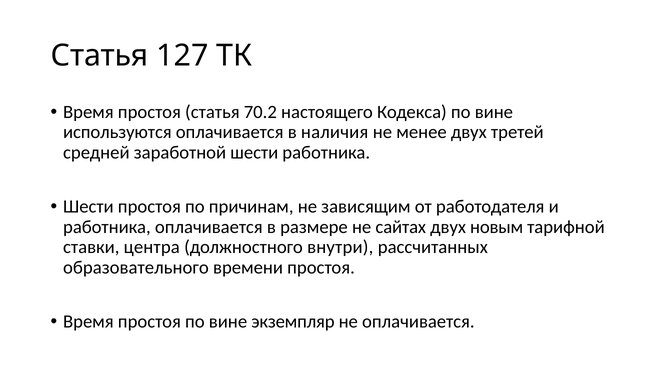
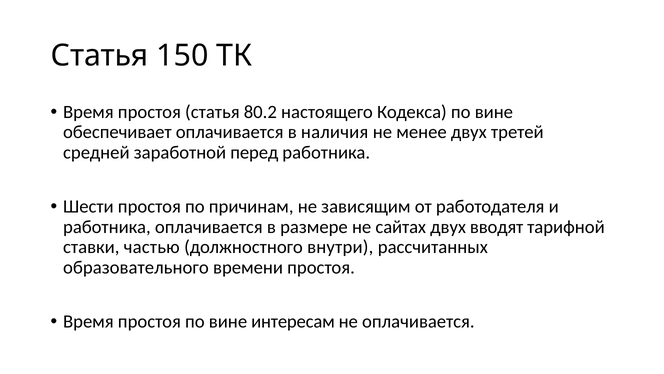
127: 127 -> 150
70.2: 70.2 -> 80.2
используются: используются -> обеспечивает
заработной шести: шести -> перед
новым: новым -> вводят
центра: центра -> частью
экземпляр: экземпляр -> интересам
